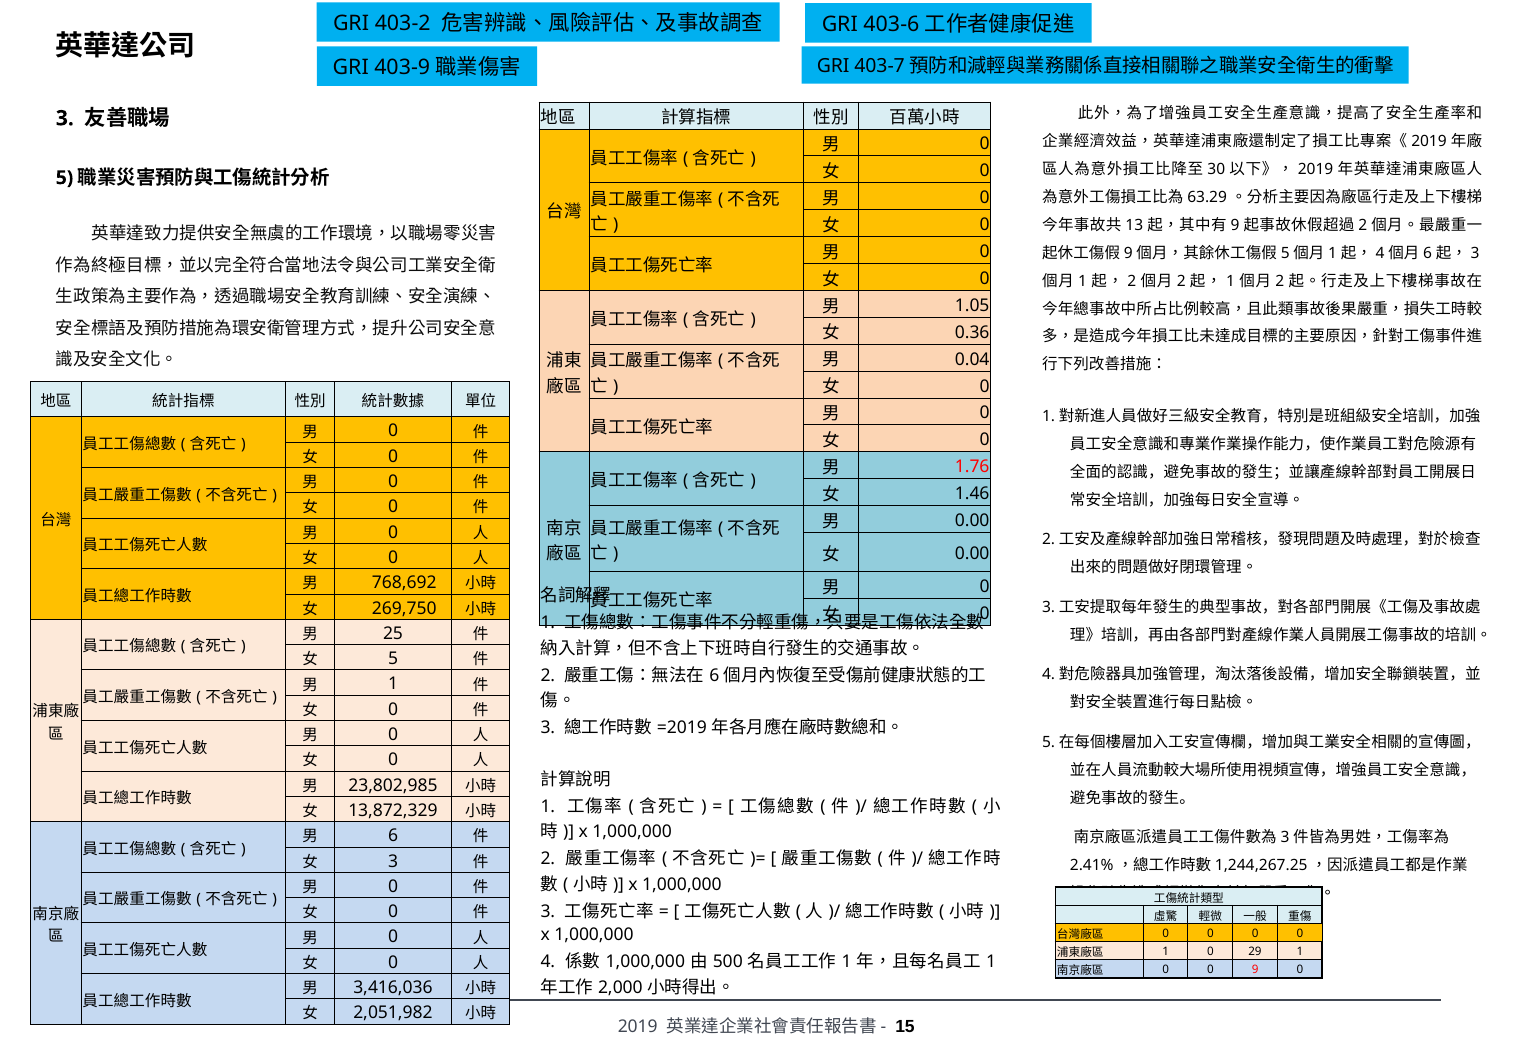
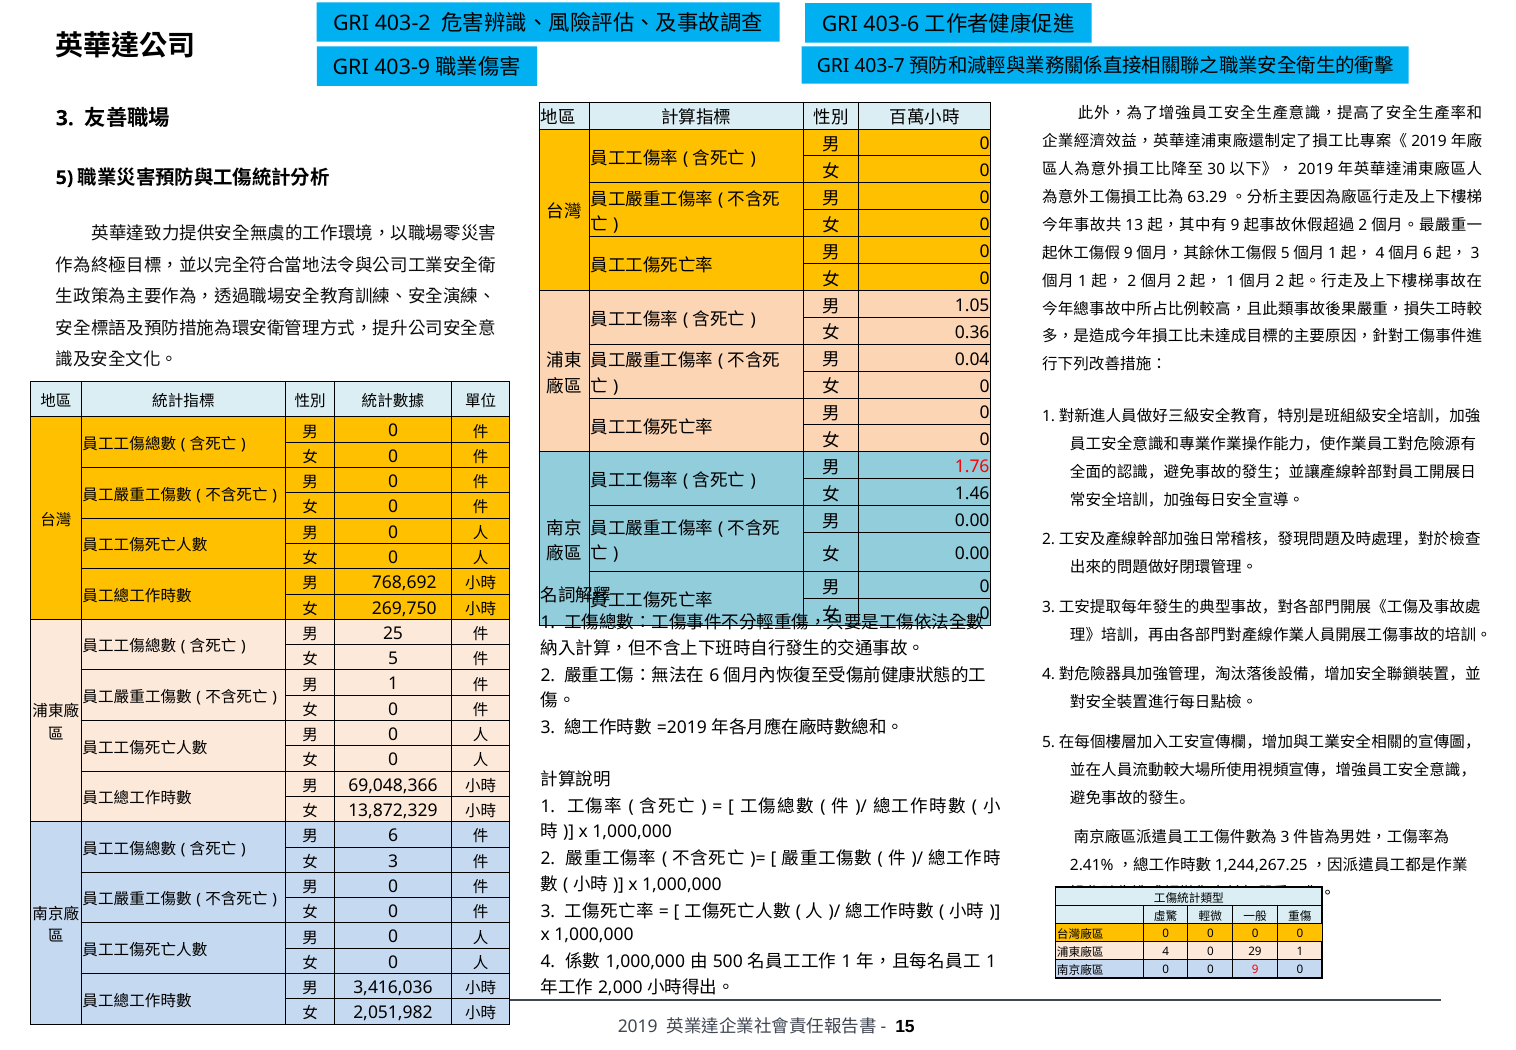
23,802,985: 23,802,985 -> 69,048,366
1 at (1166, 951): 1 -> 4
